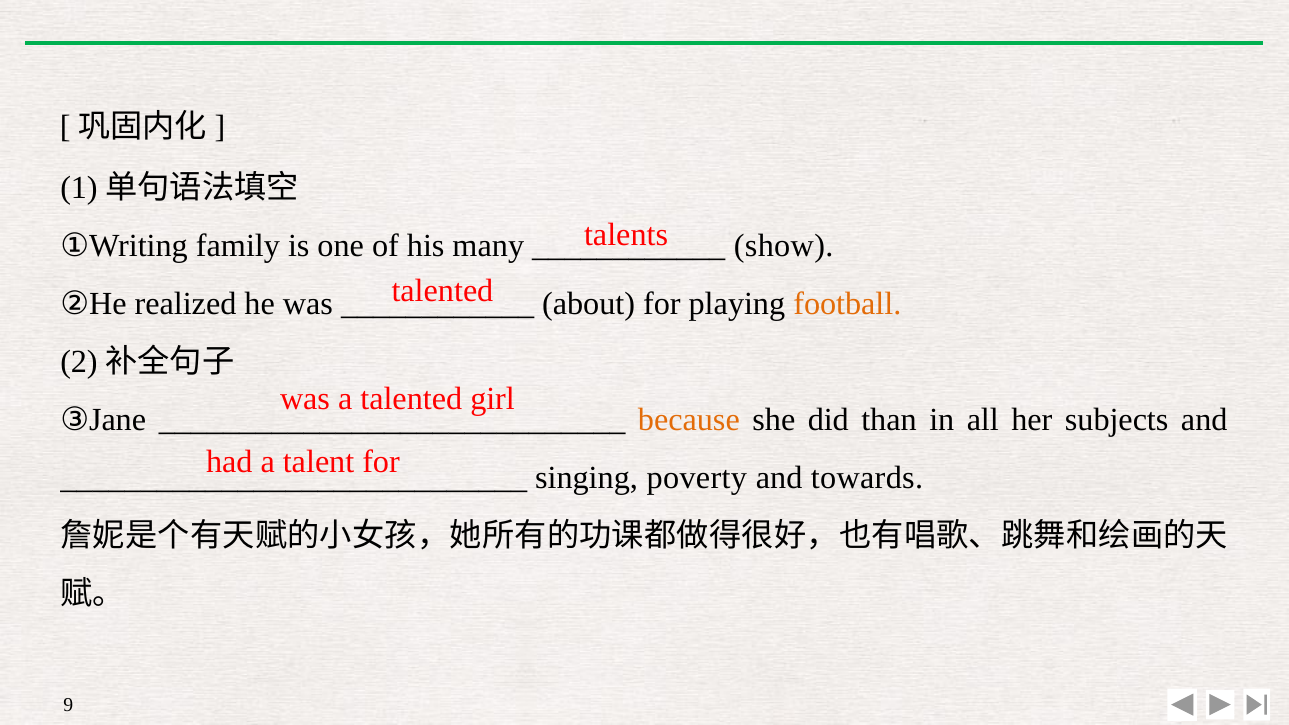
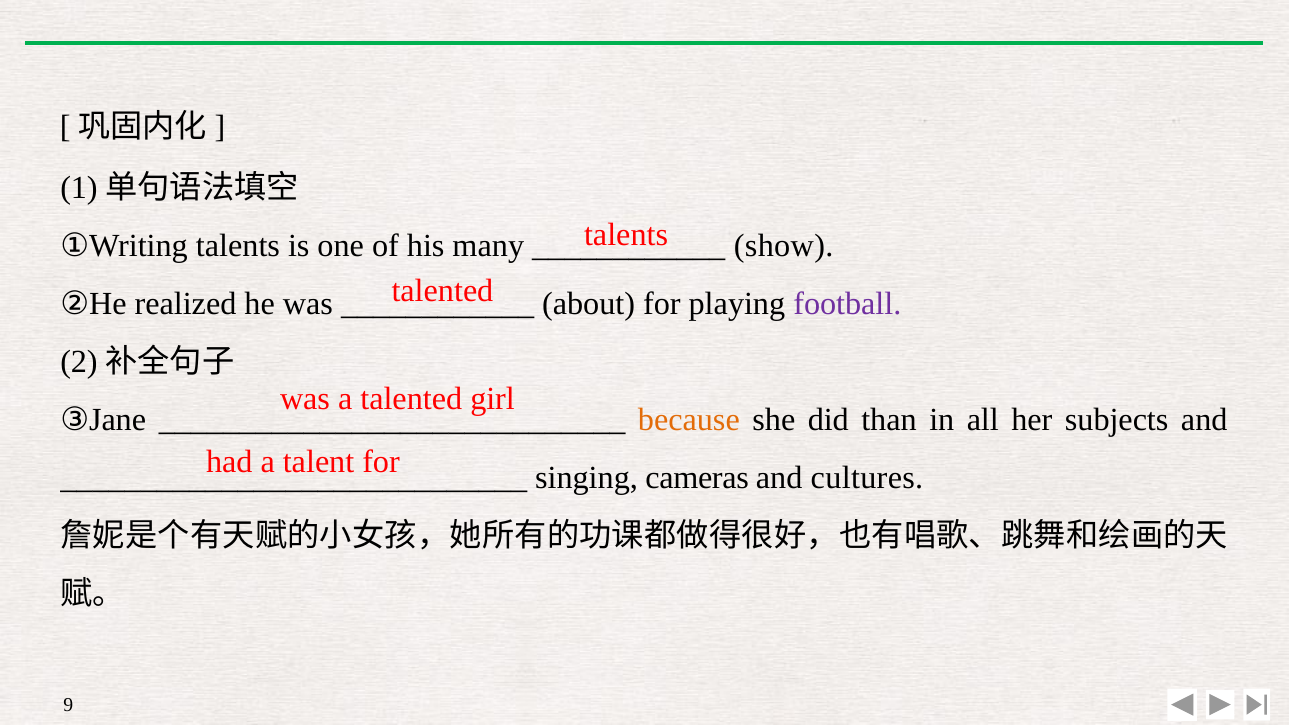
①Writing family: family -> talents
football colour: orange -> purple
poverty: poverty -> cameras
towards: towards -> cultures
